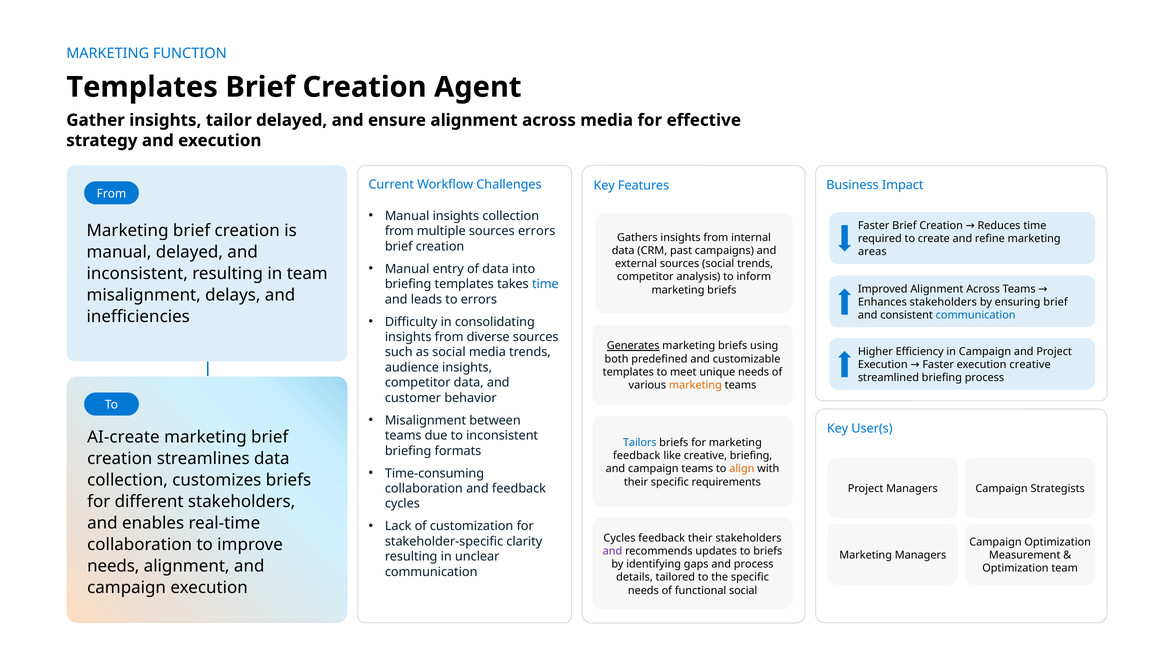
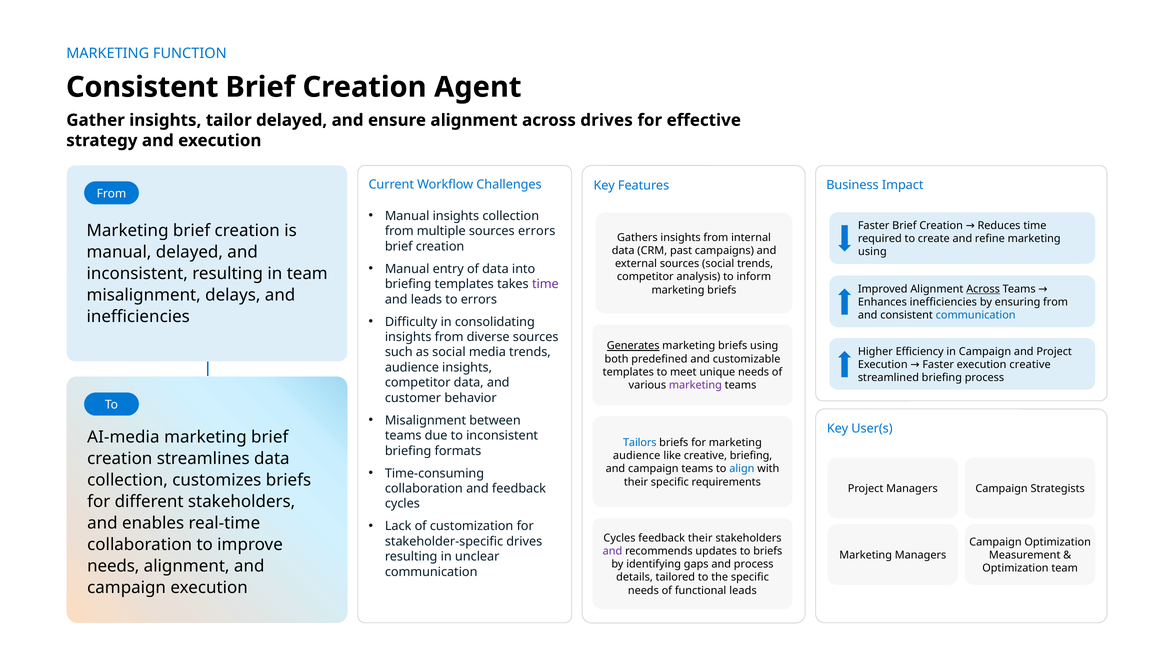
Templates at (142, 87): Templates -> Consistent
across media: media -> drives
areas at (872, 252): areas -> using
time at (545, 284) colour: blue -> purple
Across at (983, 289) underline: none -> present
Enhances stakeholders: stakeholders -> inefficiencies
ensuring brief: brief -> from
marketing at (695, 386) colour: orange -> purple
AI-create: AI-create -> AI-media
feedback at (637, 456): feedback -> audience
align colour: orange -> blue
clarity at (524, 542): clarity -> drives
functional social: social -> leads
